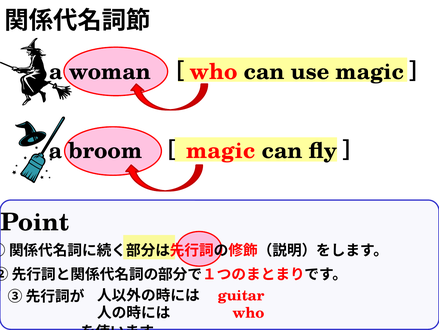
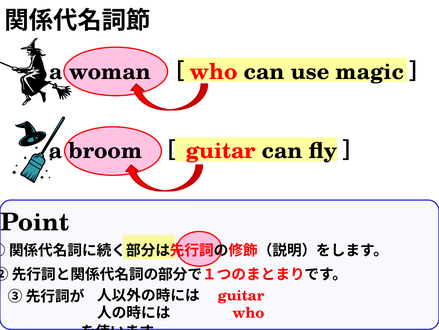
magic at (221, 150): magic -> guitar
